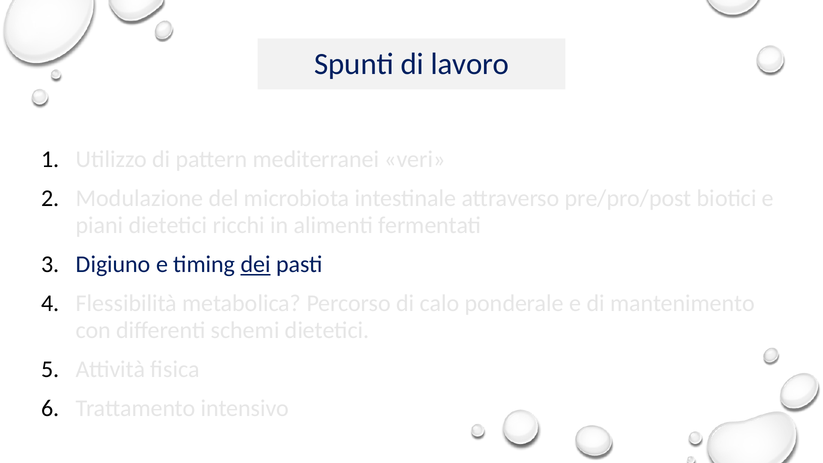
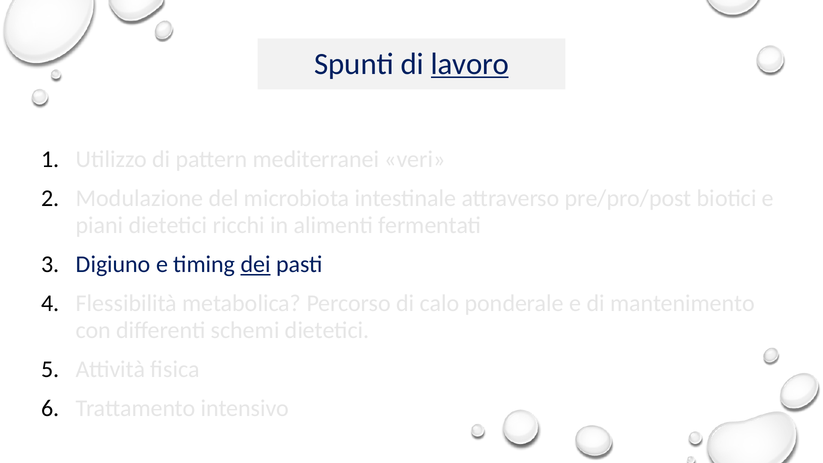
lavoro underline: none -> present
